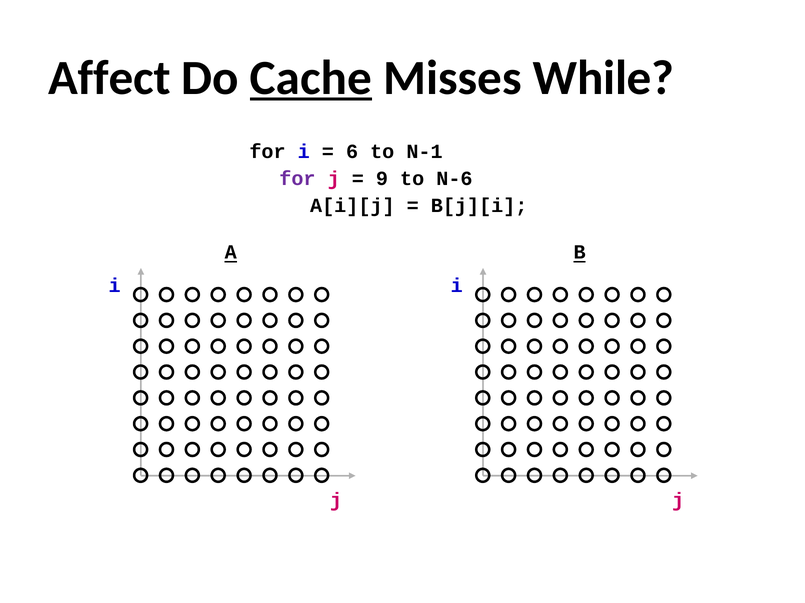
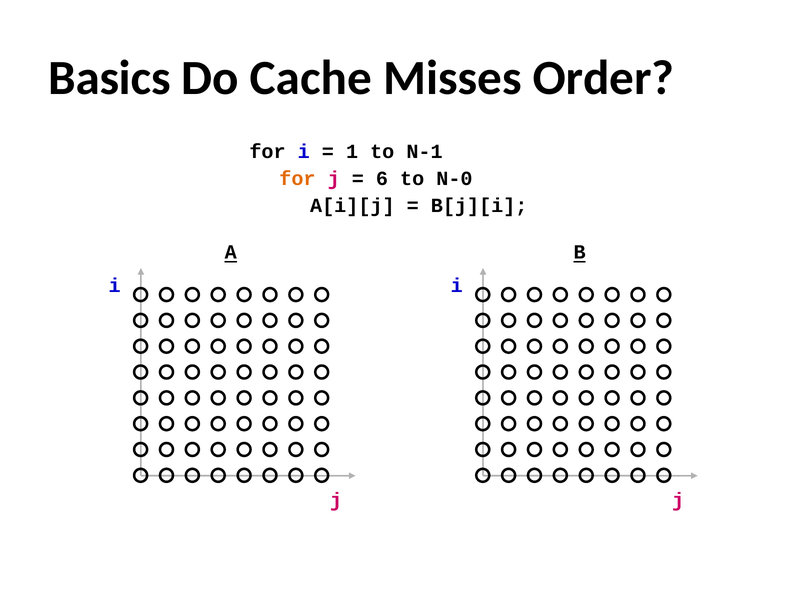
Affect: Affect -> Basics
Cache underline: present -> none
While: While -> Order
6: 6 -> 1
for at (297, 179) colour: purple -> orange
9: 9 -> 6
N-6: N-6 -> N-0
